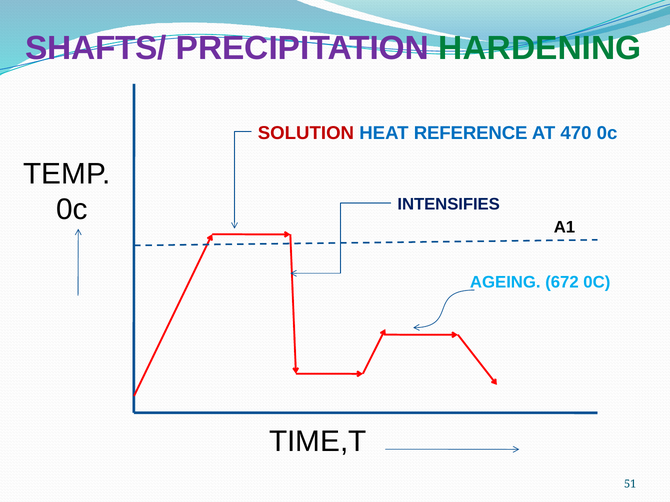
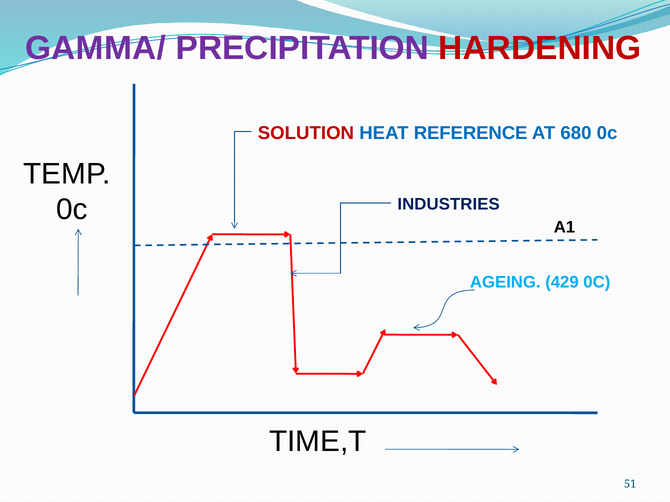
SHAFTS/: SHAFTS/ -> GAMMA/
HARDENING colour: green -> red
470: 470 -> 680
INTENSIFIES: INTENSIFIES -> INDUSTRIES
672: 672 -> 429
